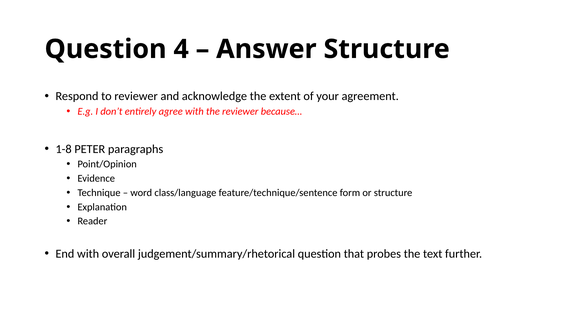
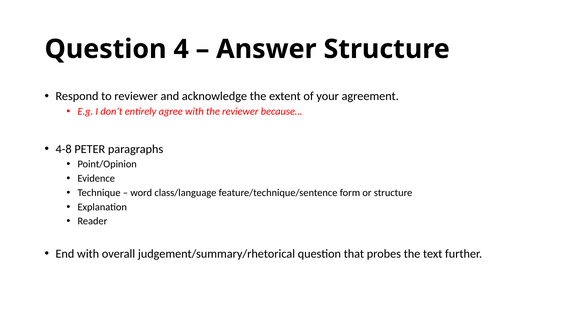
1-8: 1-8 -> 4-8
